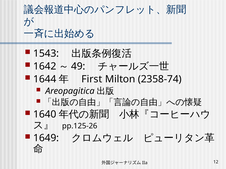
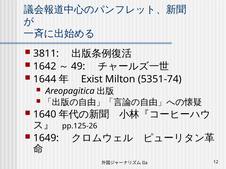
1543: 1543 -> 3811
First: First -> Exist
2358-74: 2358-74 -> 5351-74
